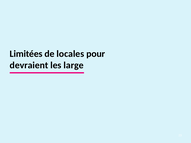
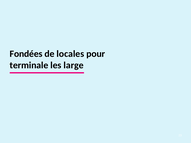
Limitées: Limitées -> Fondées
devraient: devraient -> terminale
